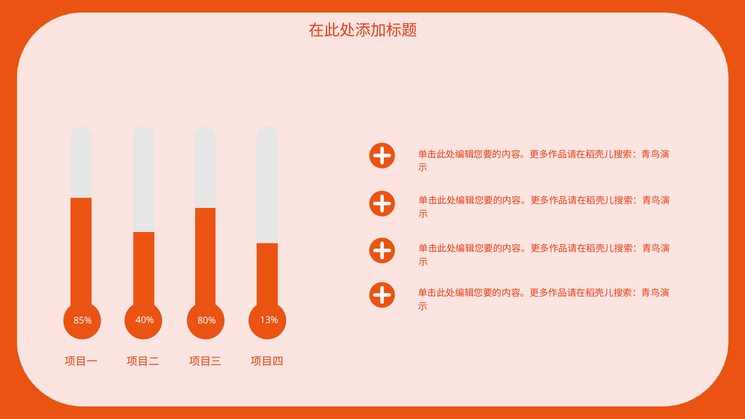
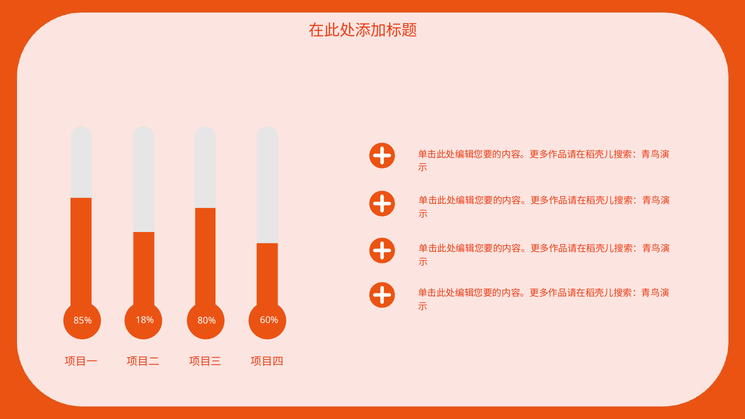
40%: 40% -> 18%
13%: 13% -> 60%
